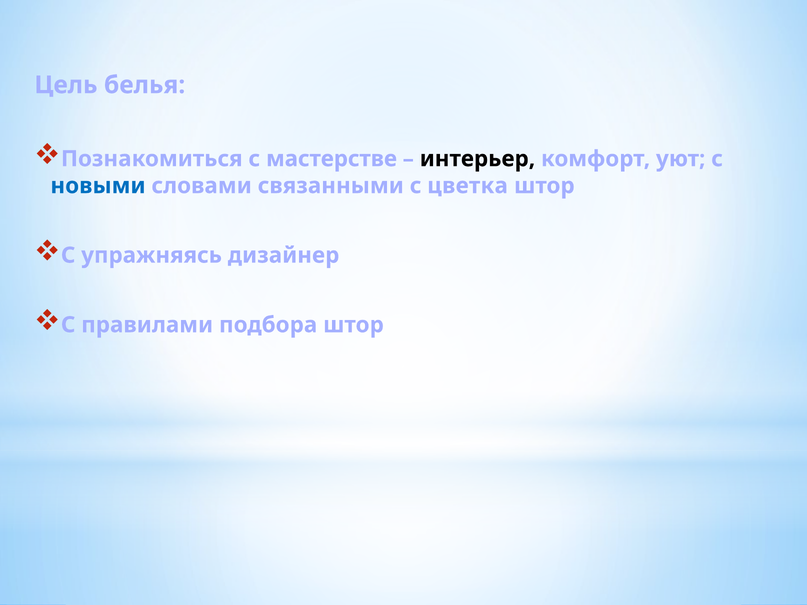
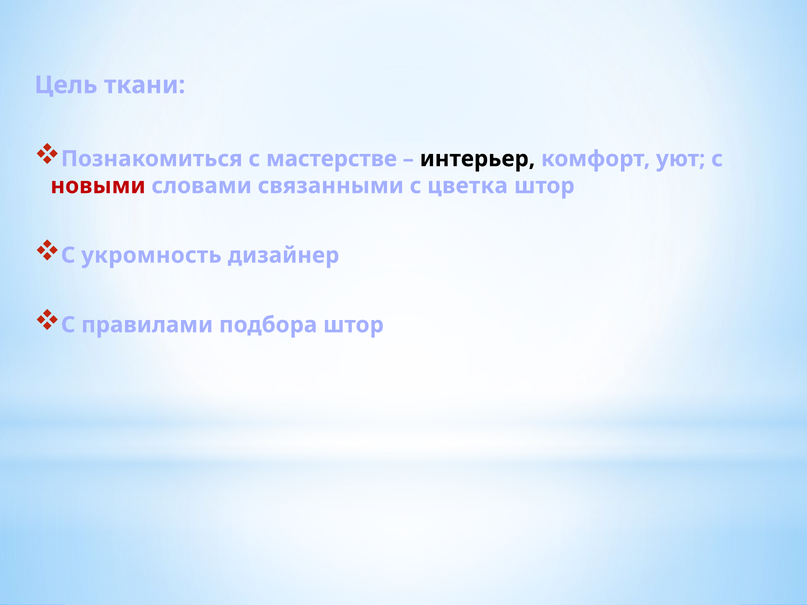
белья: белья -> ткани
новыми colour: blue -> red
упражняясь: упражняясь -> укромность
